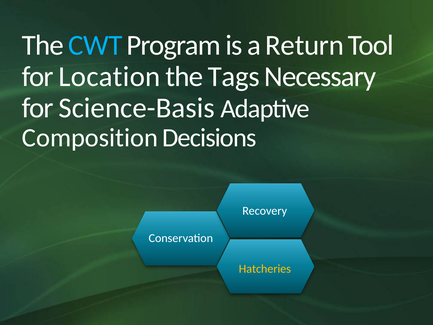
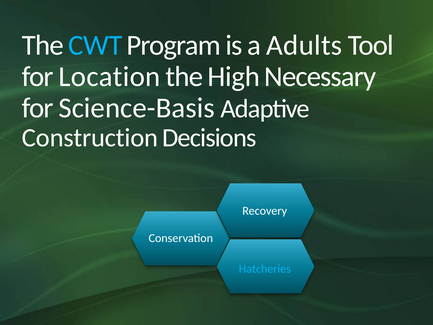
Return: Return -> Adults
Tags: Tags -> High
Composition: Composition -> Construction
Hatcheries colour: yellow -> light blue
